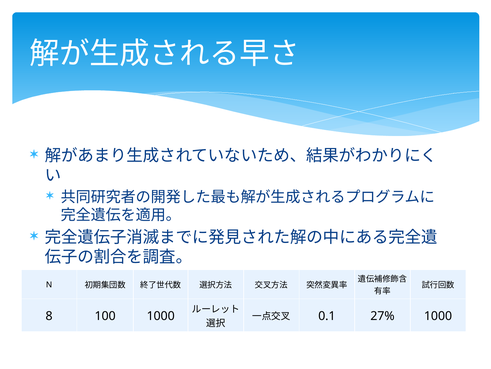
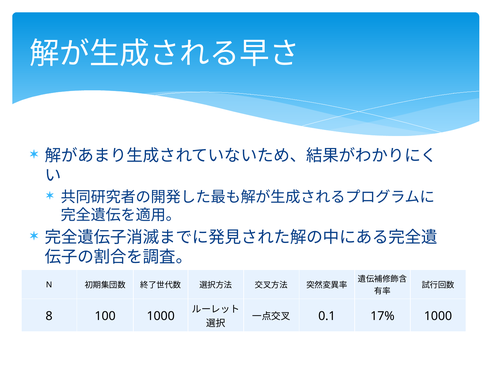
27%: 27% -> 17%
